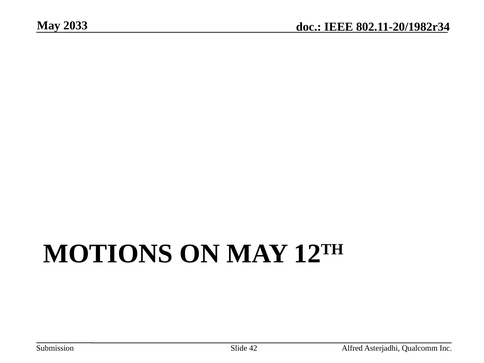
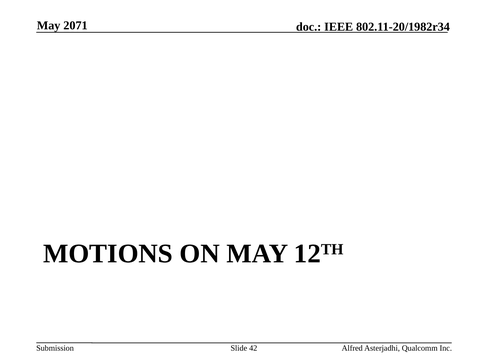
2033: 2033 -> 2071
